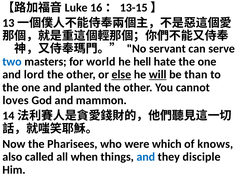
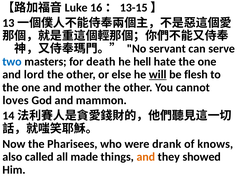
world: world -> death
else underline: present -> none
than: than -> flesh
planted: planted -> mother
which: which -> drank
when: when -> made
and at (146, 156) colour: blue -> orange
disciple: disciple -> showed
